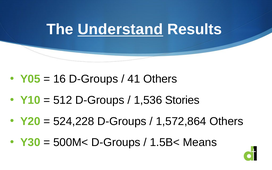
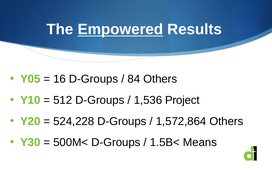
Understand: Understand -> Empowered
41: 41 -> 84
Stories: Stories -> Project
